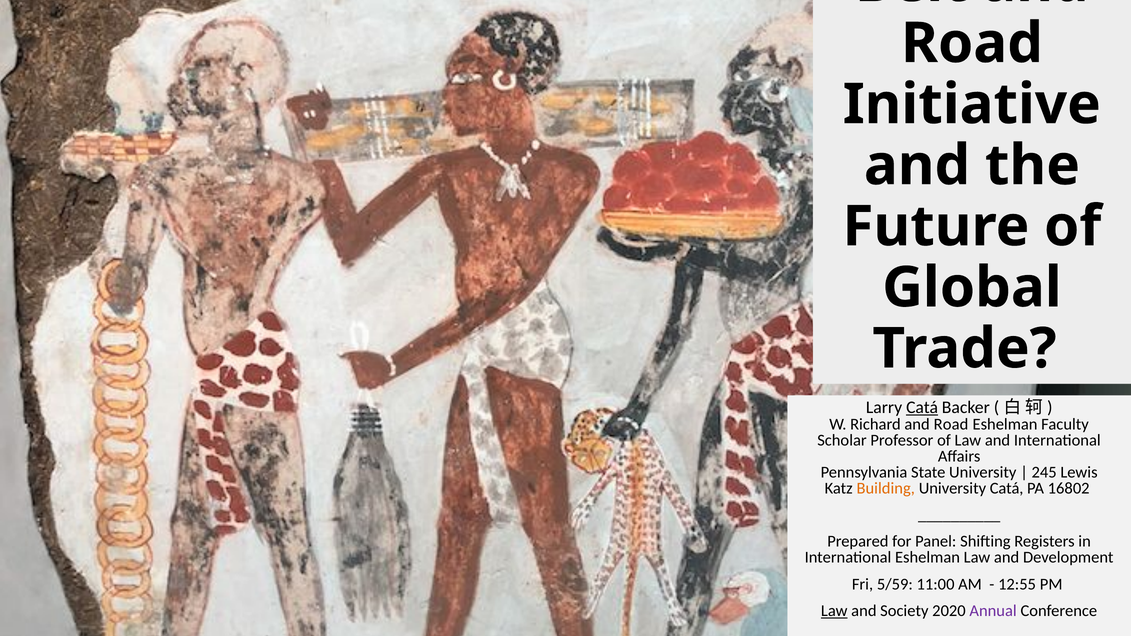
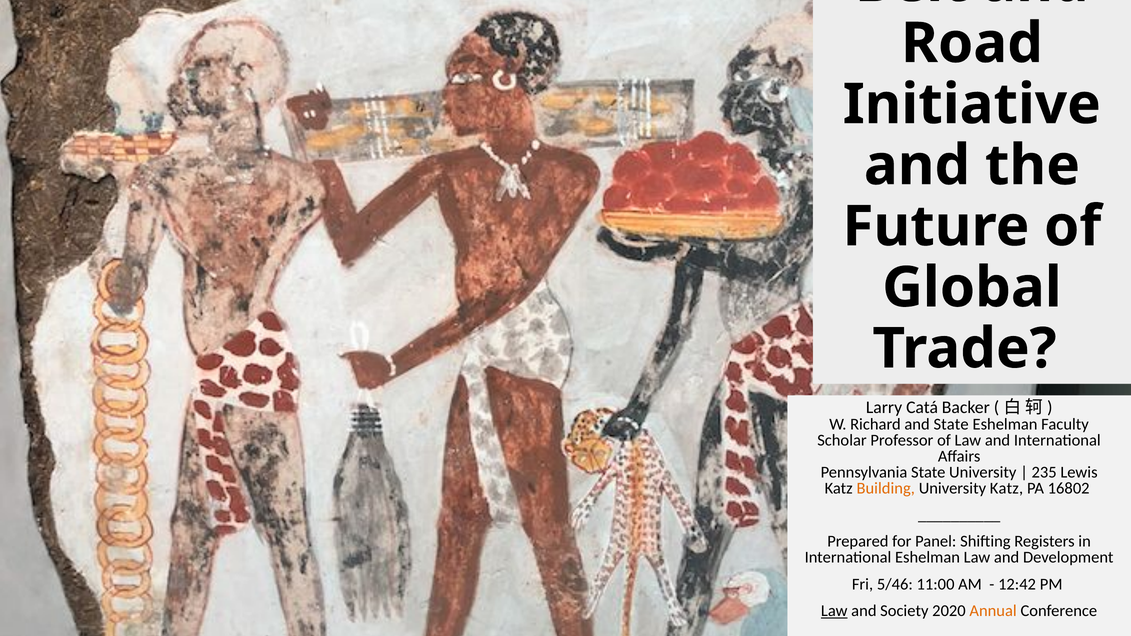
Catá at (922, 408) underline: present -> none
Richard and Road: Road -> State
245: 245 -> 235
University Catá: Catá -> Katz
5/59: 5/59 -> 5/46
12:55: 12:55 -> 12:42
Annual colour: purple -> orange
